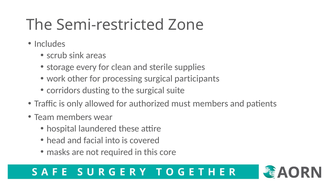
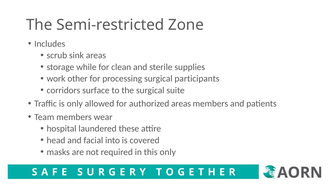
every: every -> while
dusting: dusting -> surface
authorized must: must -> areas
this core: core -> only
